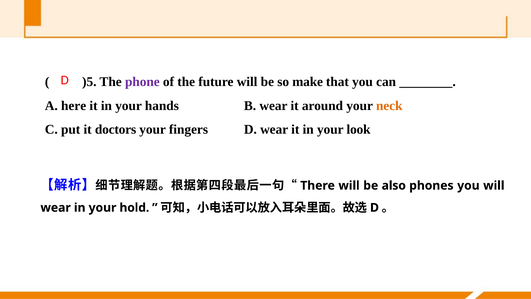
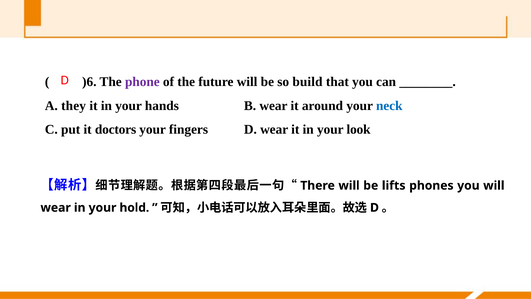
)5: )5 -> )6
make: make -> build
here: here -> they
neck colour: orange -> blue
also: also -> lifts
